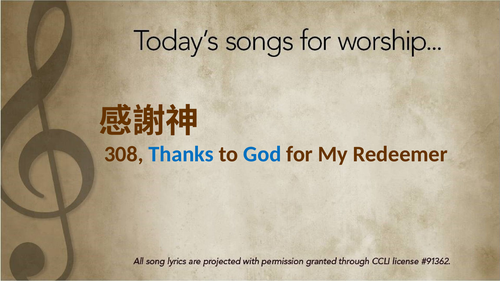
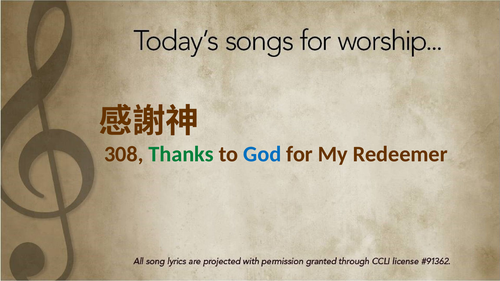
Thanks colour: blue -> green
